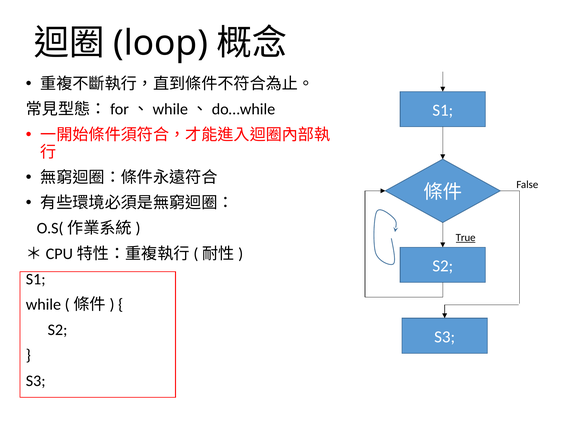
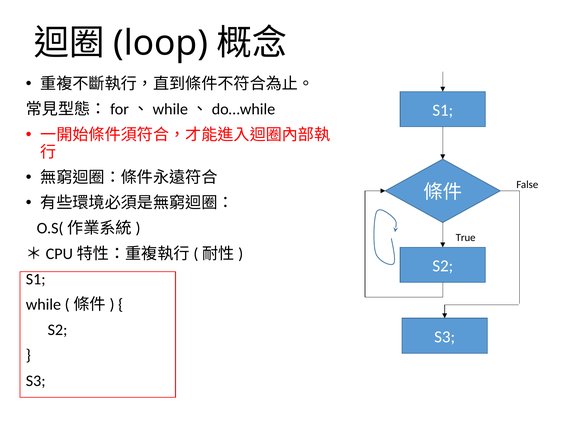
True underline: present -> none
